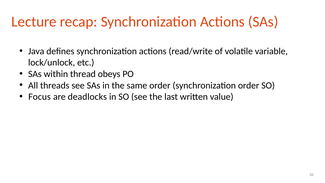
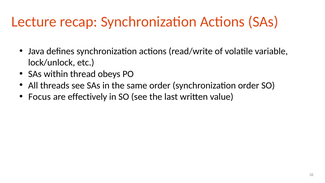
deadlocks: deadlocks -> effectively
